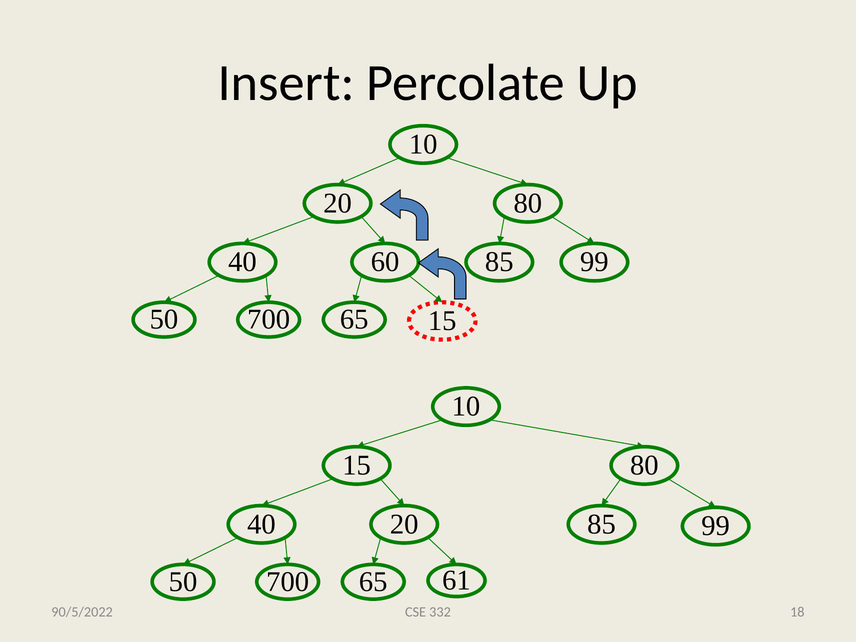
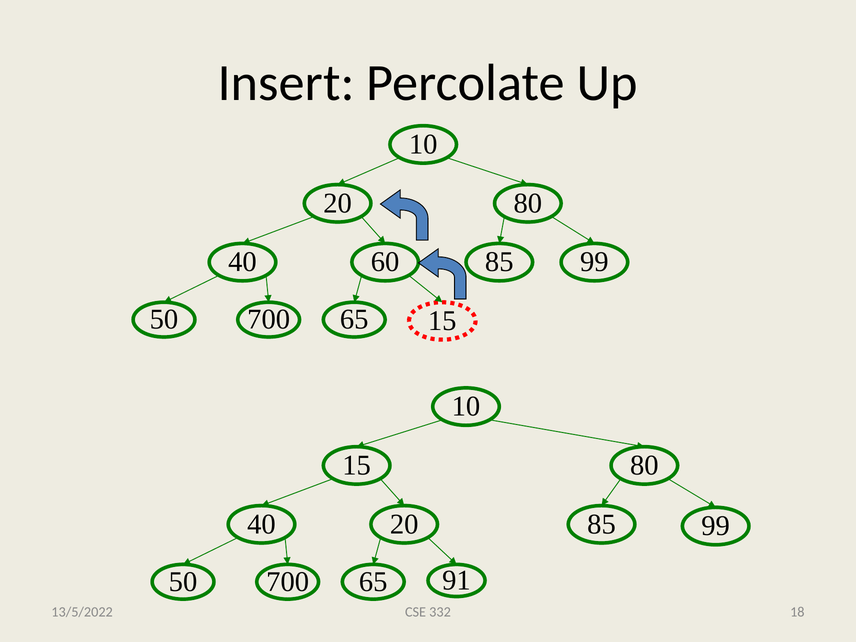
61: 61 -> 91
90/5/2022: 90/5/2022 -> 13/5/2022
